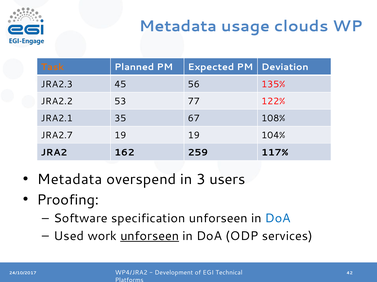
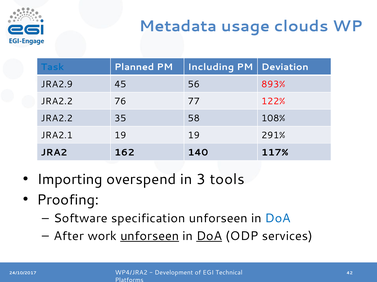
Task colour: orange -> blue
Expected: Expected -> Including
JRA2.3: JRA2.3 -> JRA2.9
135%: 135% -> 893%
53: 53 -> 76
JRA2.1 at (57, 119): JRA2.1 -> JRA2.2
67: 67 -> 58
JRA2.7: JRA2.7 -> JRA2.1
104%: 104% -> 291%
259: 259 -> 140
Metadata at (70, 180): Metadata -> Importing
users: users -> tools
Used: Used -> After
DoA at (209, 237) underline: none -> present
